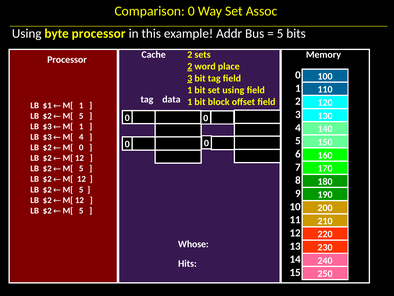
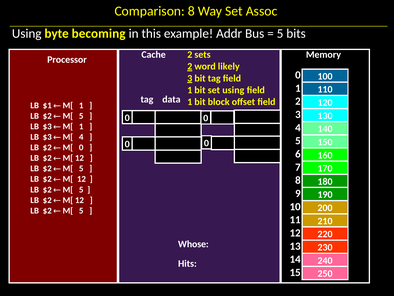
Comparison 0: 0 -> 8
byte processor: processor -> becoming
place: place -> likely
